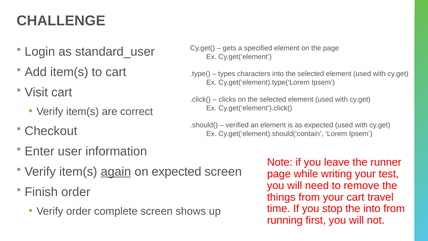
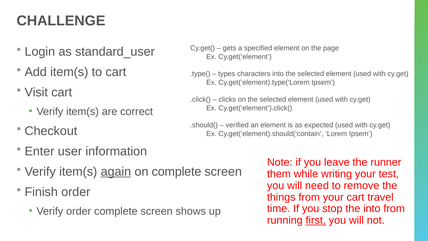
on expected: expected -> complete
page at (279, 174): page -> them
first underline: none -> present
